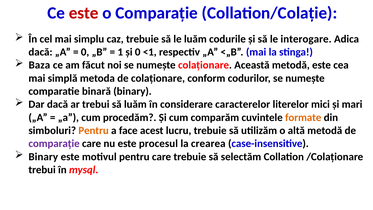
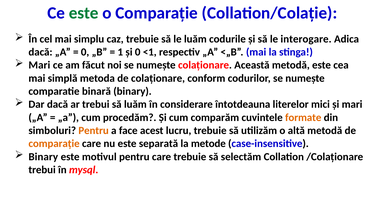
este at (84, 13) colour: red -> green
Baza at (39, 65): Baza -> Mari
caracterelor: caracterelor -> întotdeauna
comparație at (54, 143) colour: purple -> orange
procesul: procesul -> separată
crearea: crearea -> metode
